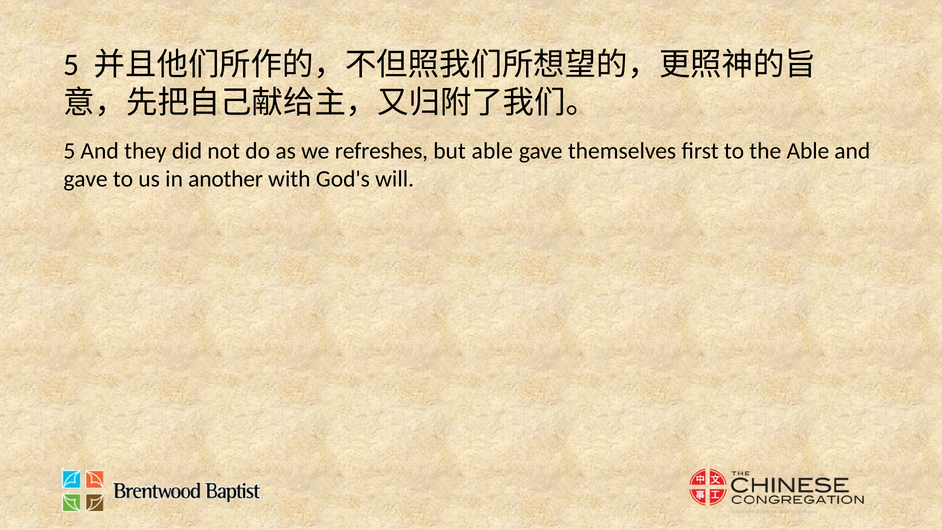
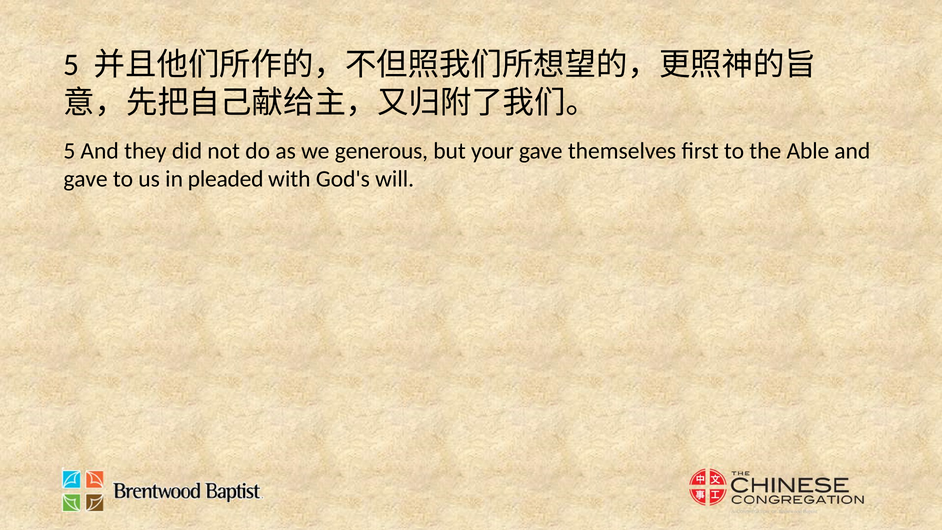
refreshes: refreshes -> generous
but able: able -> your
another: another -> pleaded
